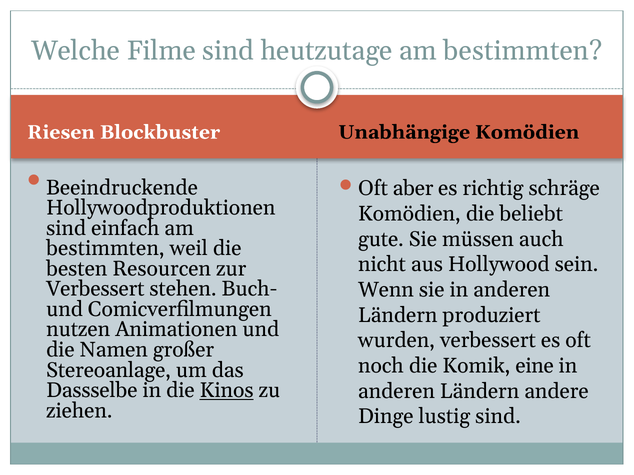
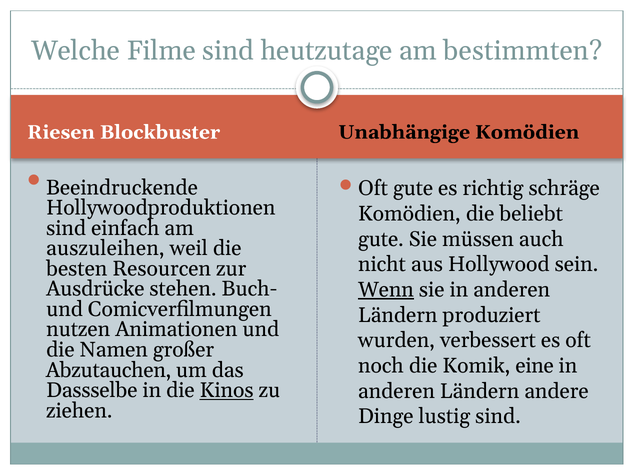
Oft aber: aber -> gute
bestimmten at (105, 249): bestimmten -> auszuleihen
Verbessert at (95, 289): Verbessert -> Ausdrücke
Wenn underline: none -> present
Stereoanlage: Stereoanlage -> Abzutauchen
